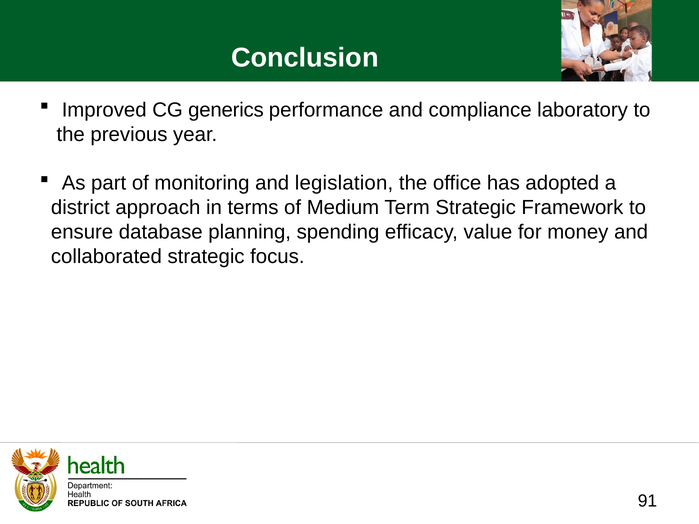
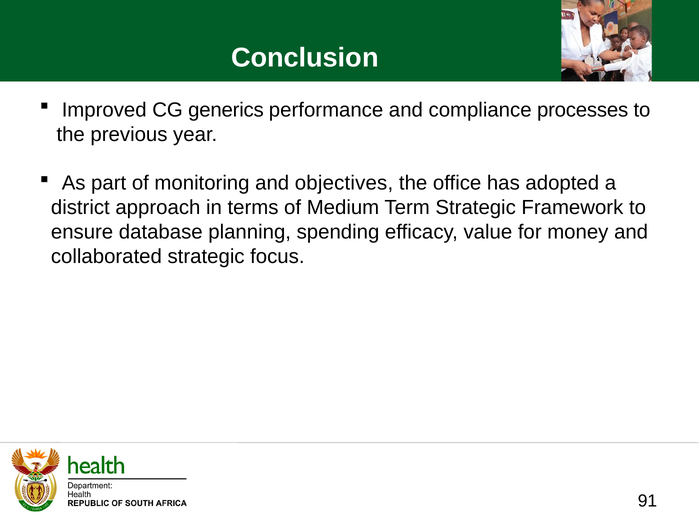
laboratory: laboratory -> processes
legislation: legislation -> objectives
